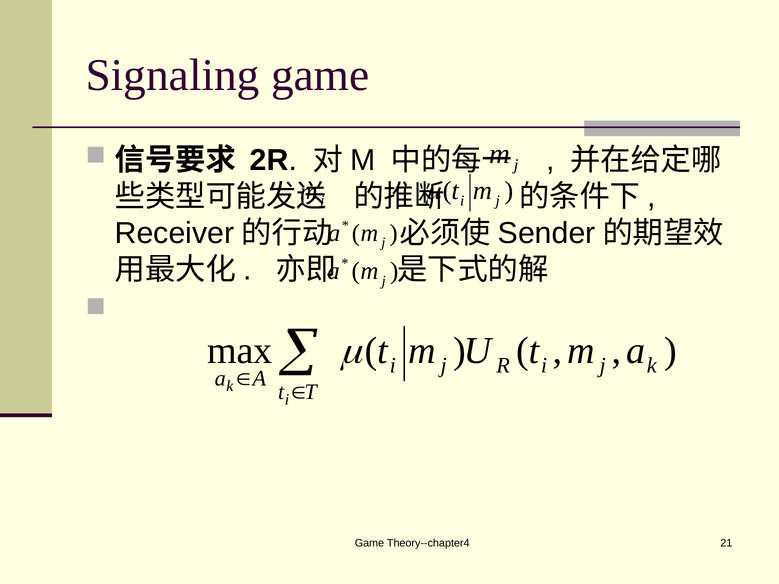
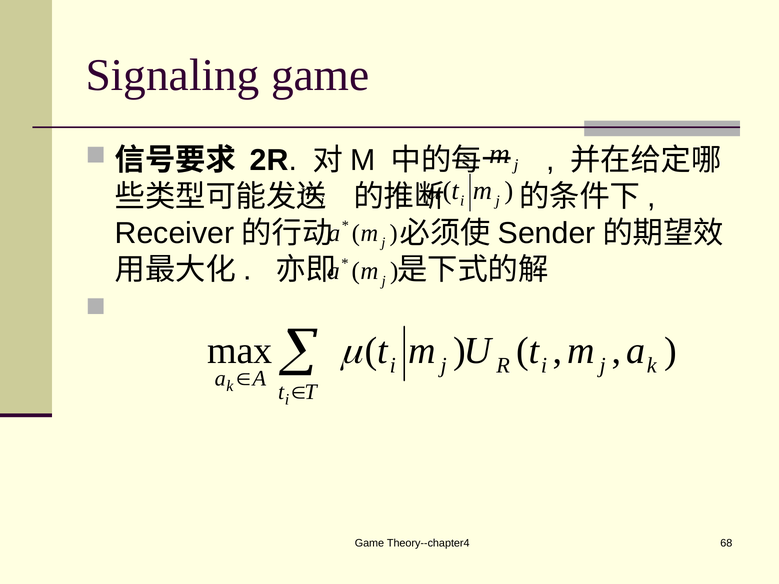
21: 21 -> 68
